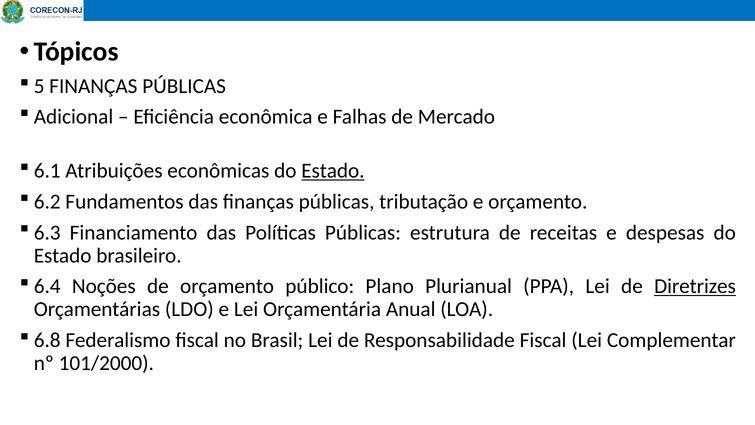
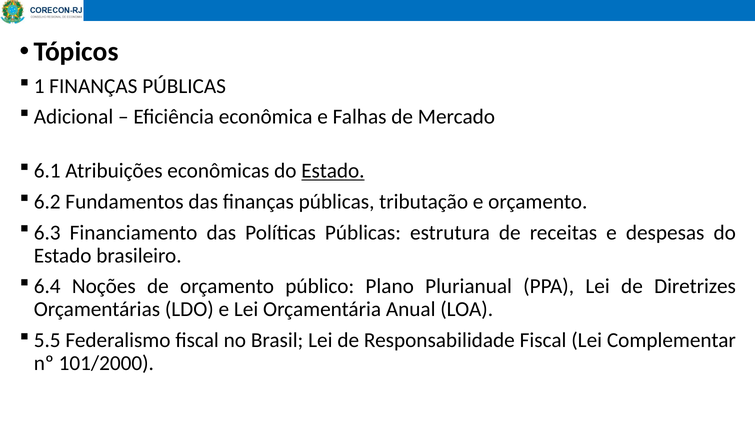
5: 5 -> 1
Diretrizes underline: present -> none
6.8: 6.8 -> 5.5
